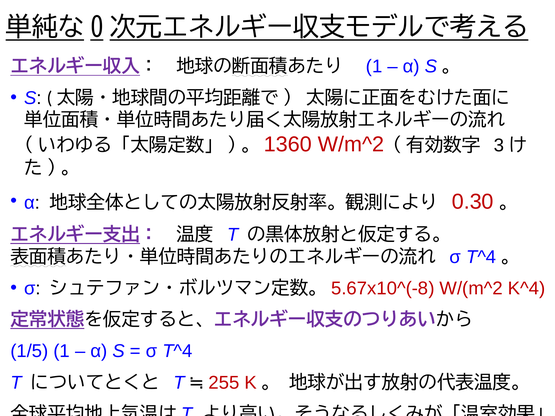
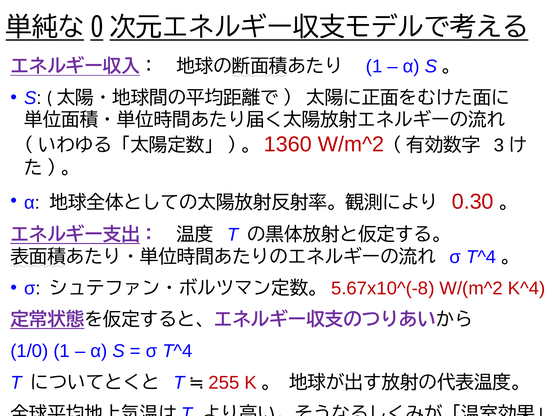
1/5: 1/5 -> 1/0
